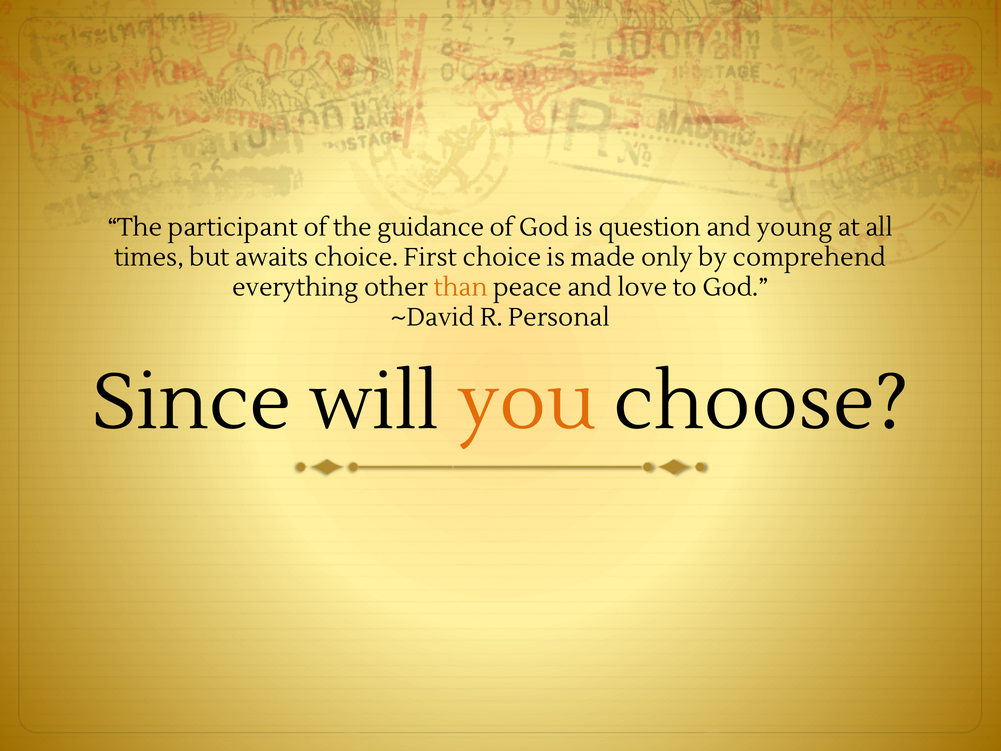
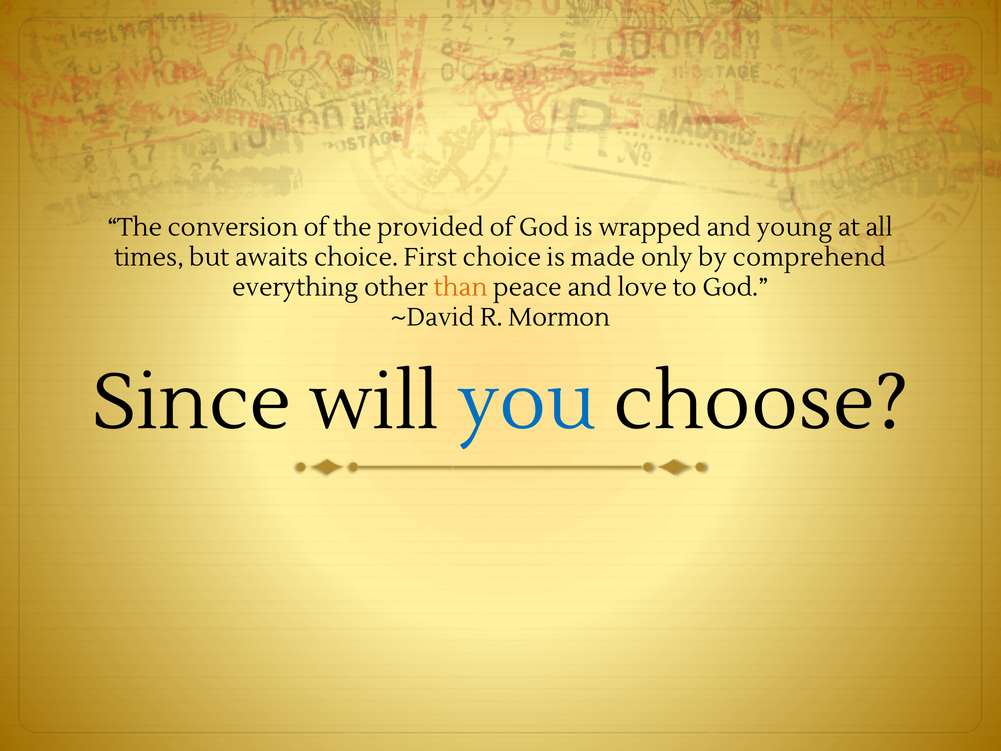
participant: participant -> conversion
guidance: guidance -> provided
question: question -> wrapped
Personal: Personal -> Mormon
you colour: orange -> blue
